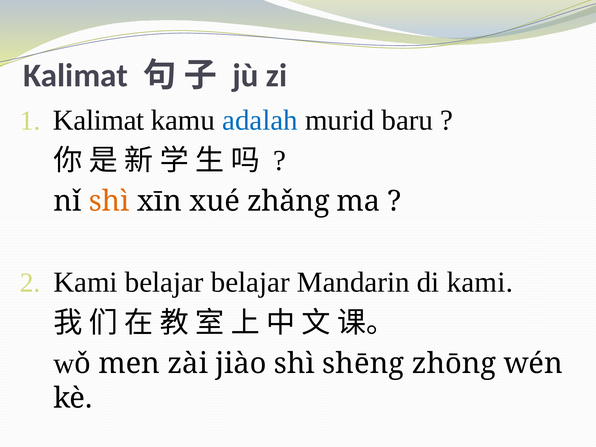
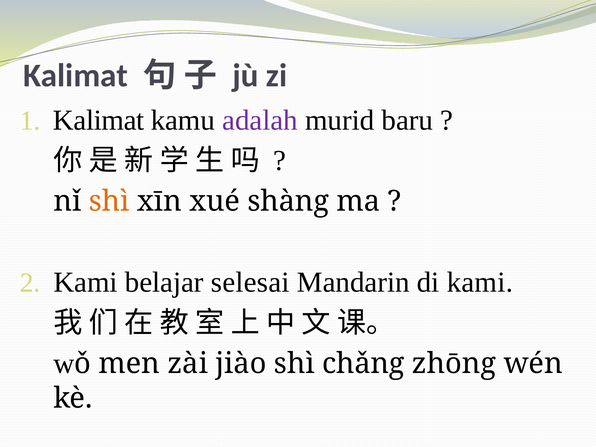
adalah colour: blue -> purple
zhǎng: zhǎng -> shàng
belajar belajar: belajar -> selesai
shēng: shēng -> chǎng
